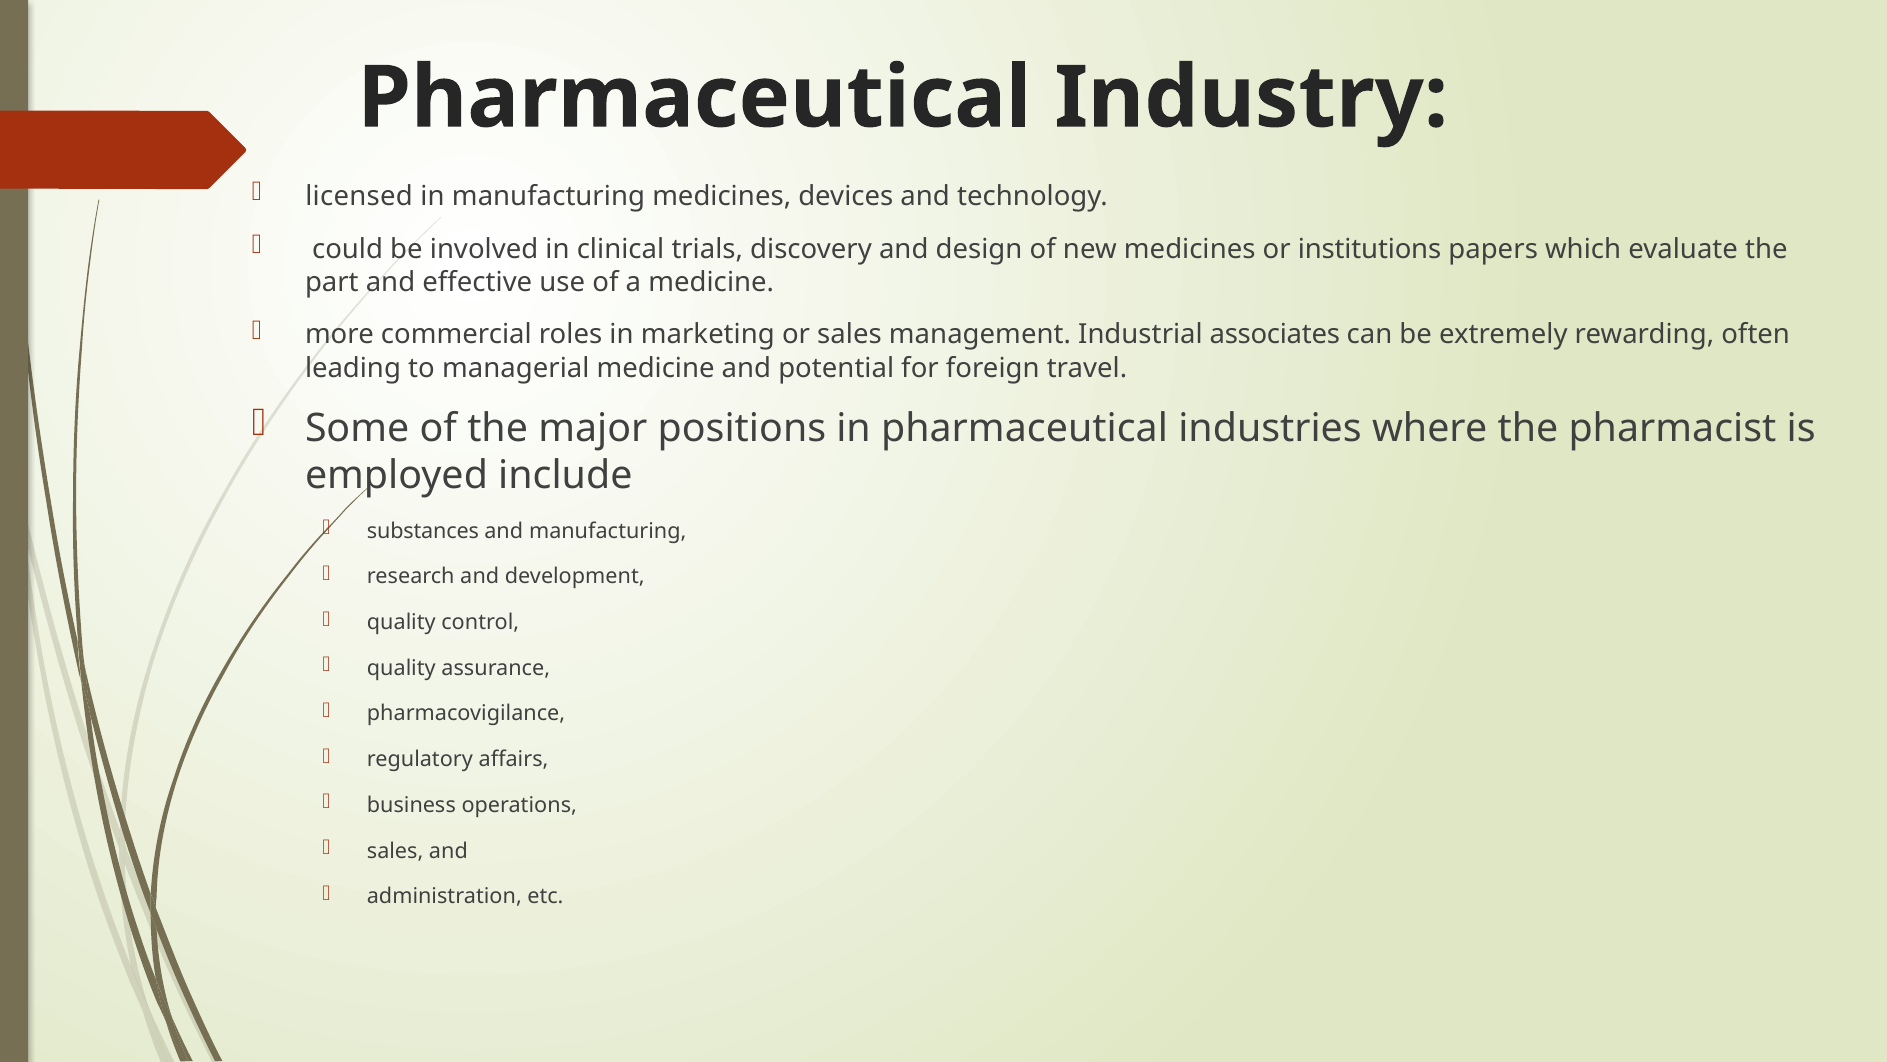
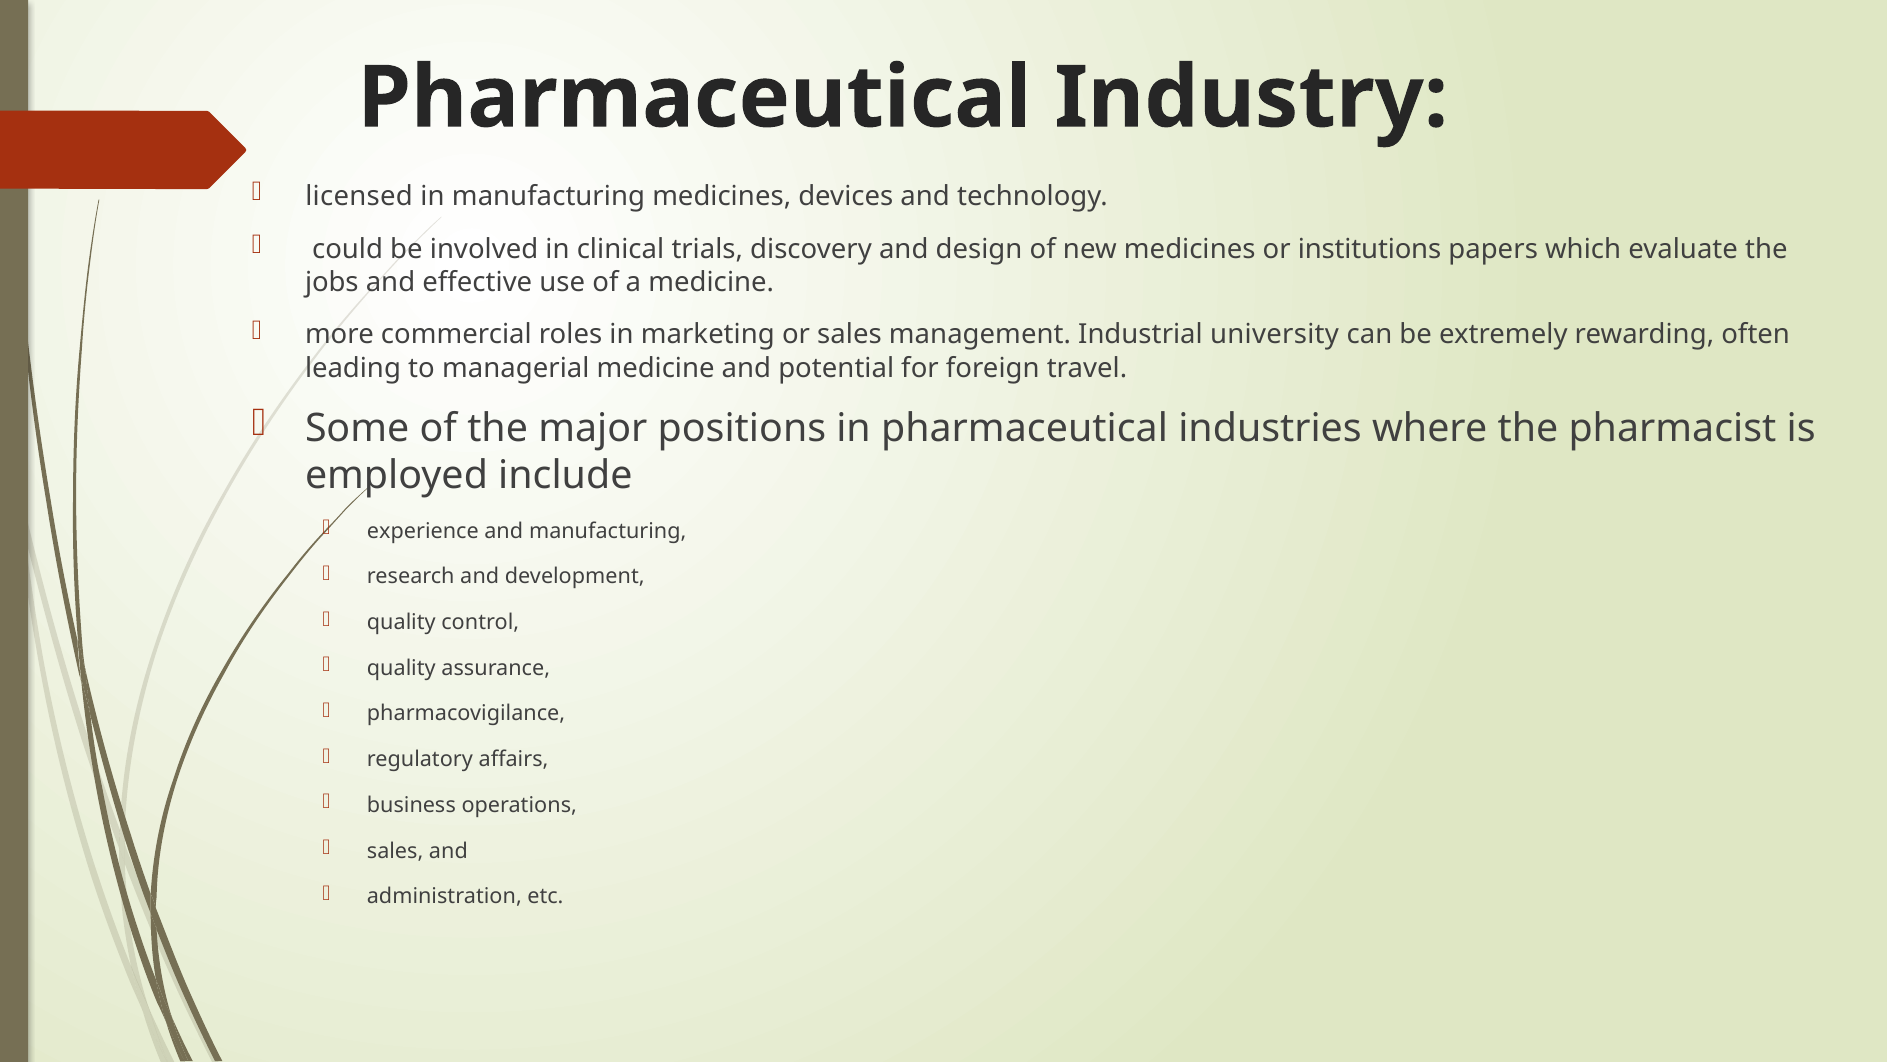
part: part -> jobs
associates: associates -> university
substances: substances -> experience
